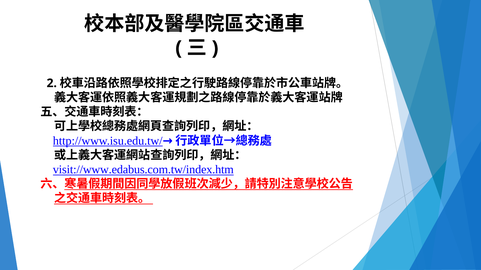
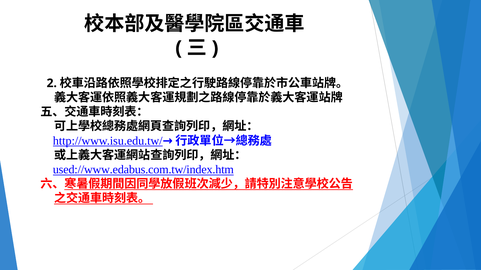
visit://www.edabus.com.tw/index.htm: visit://www.edabus.com.tw/index.htm -> used://www.edabus.com.tw/index.htm
